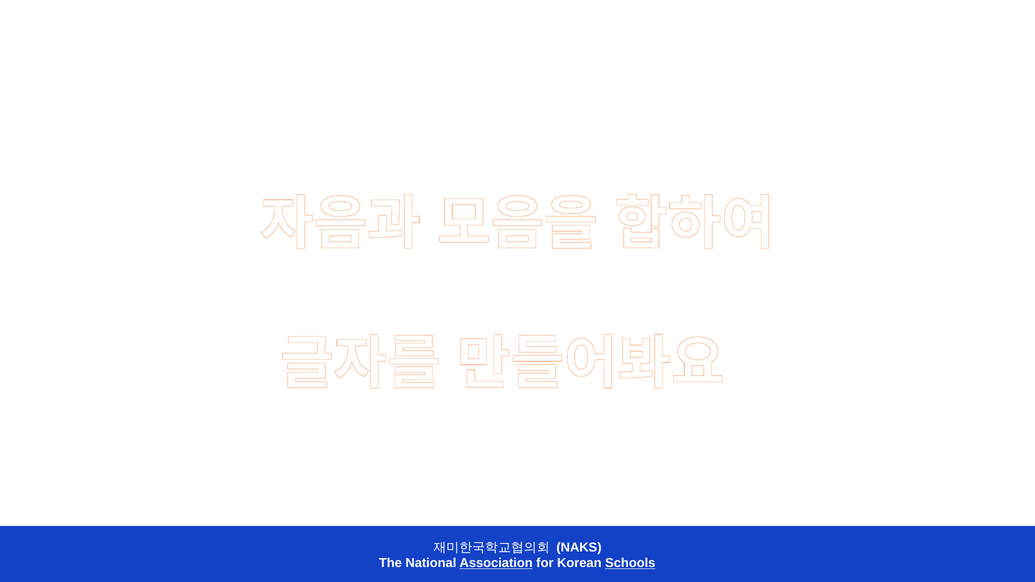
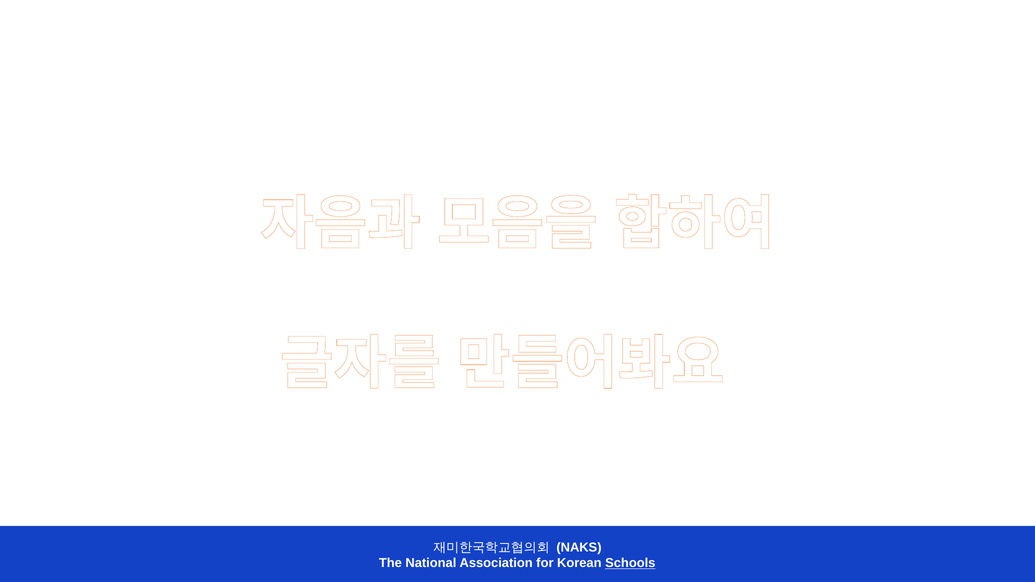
Association underline: present -> none
